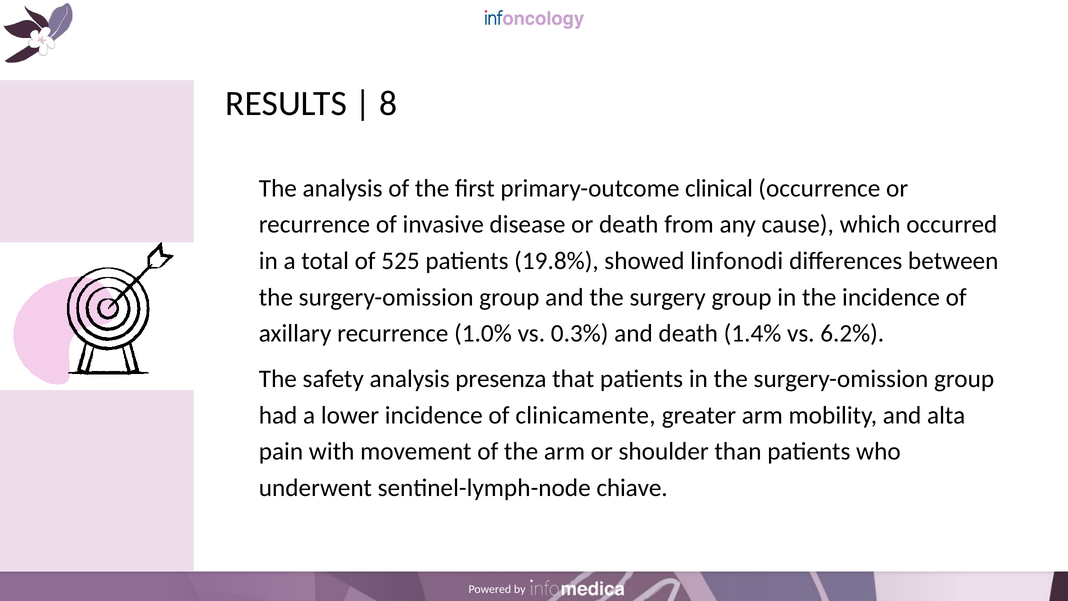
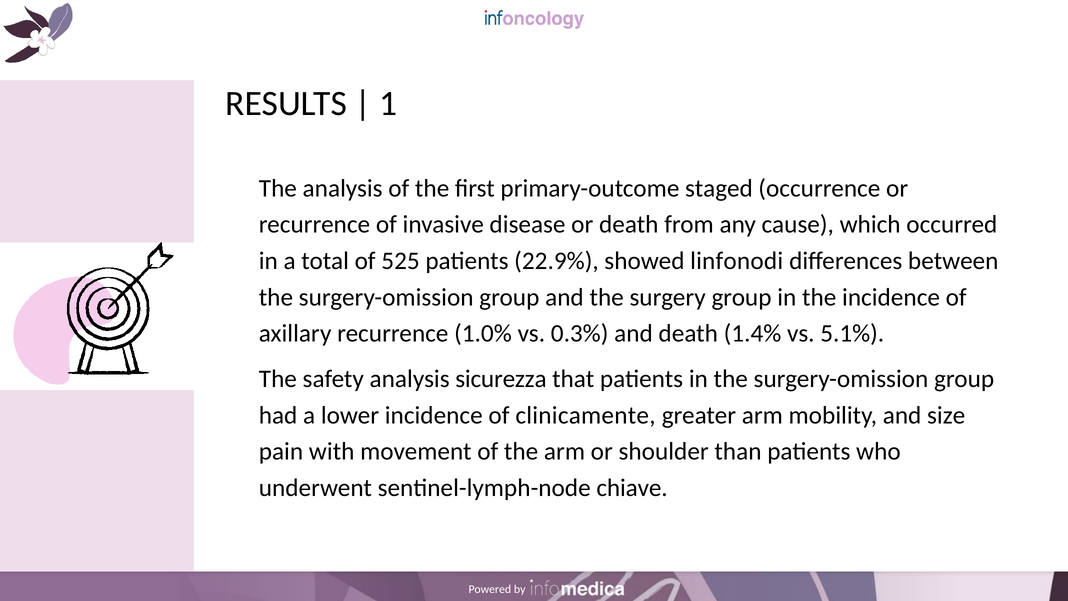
8: 8 -> 1
clinical: clinical -> staged
19.8%: 19.8% -> 22.9%
6.2%: 6.2% -> 5.1%
presenza: presenza -> sicurezza
alta: alta -> size
